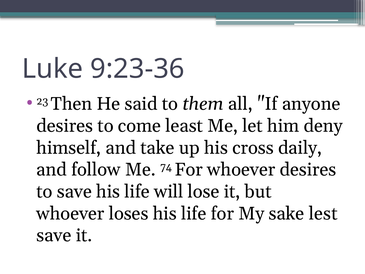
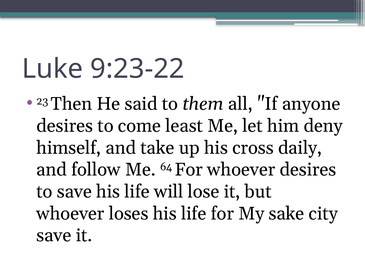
9:23-36: 9:23-36 -> 9:23-22
74: 74 -> 64
lest: lest -> city
